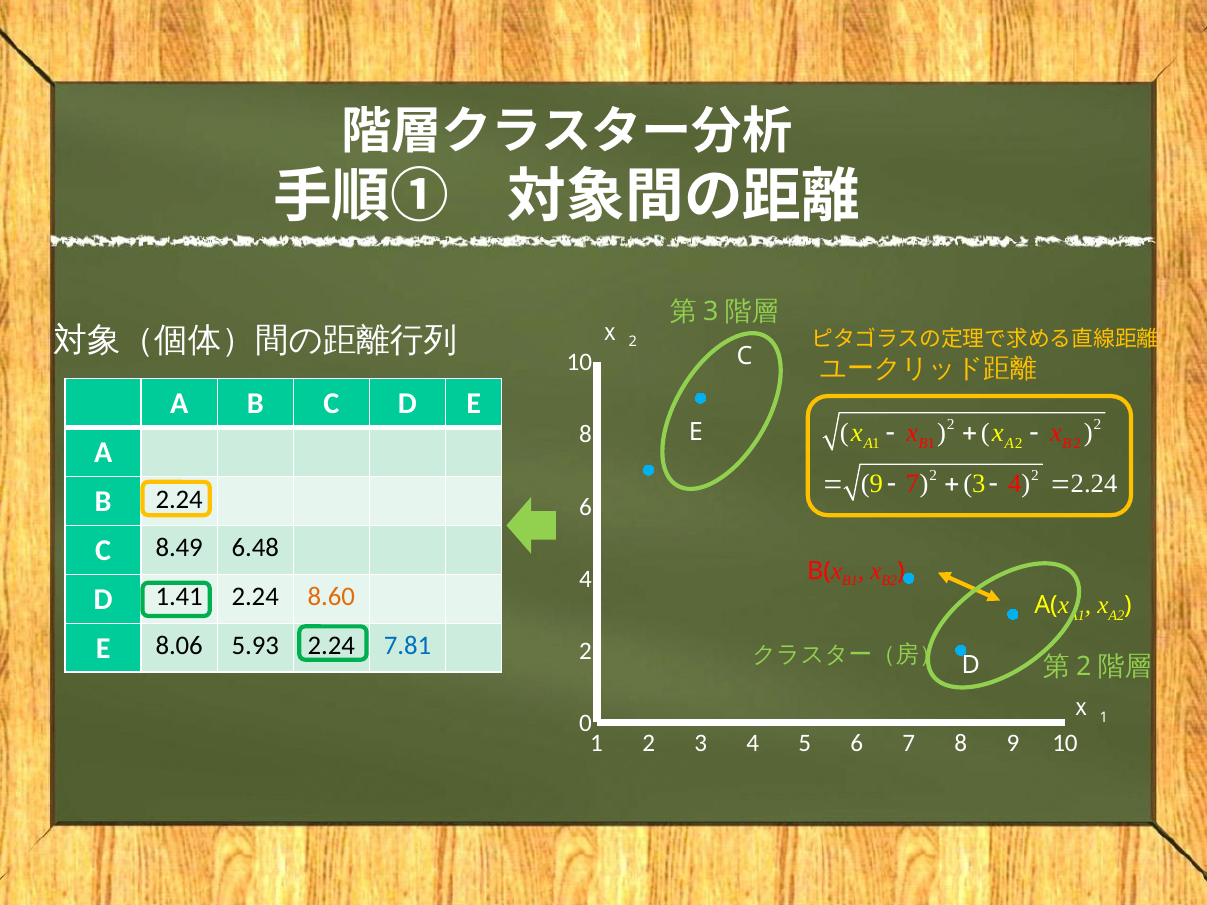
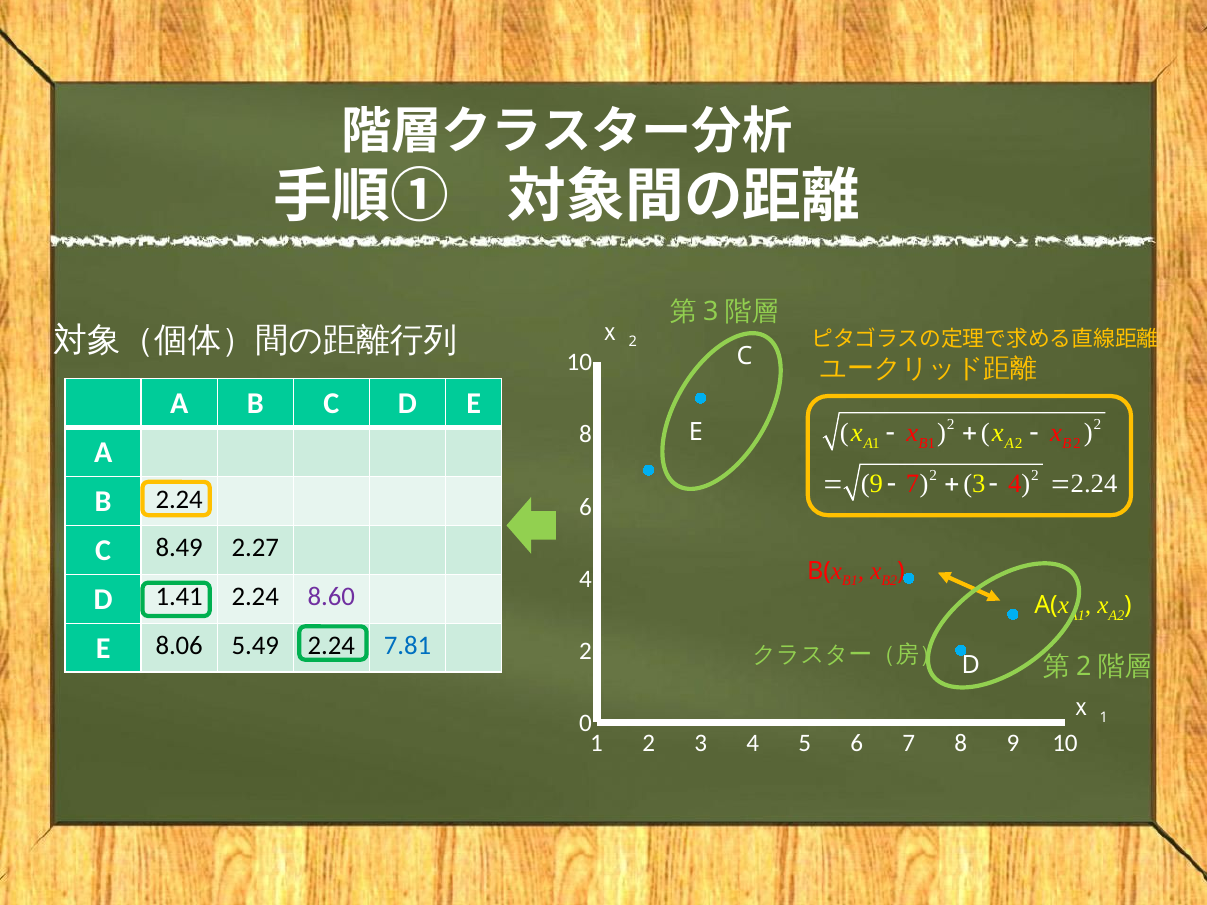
6.48: 6.48 -> 2.27
8.60 colour: orange -> purple
5.93: 5.93 -> 5.49
